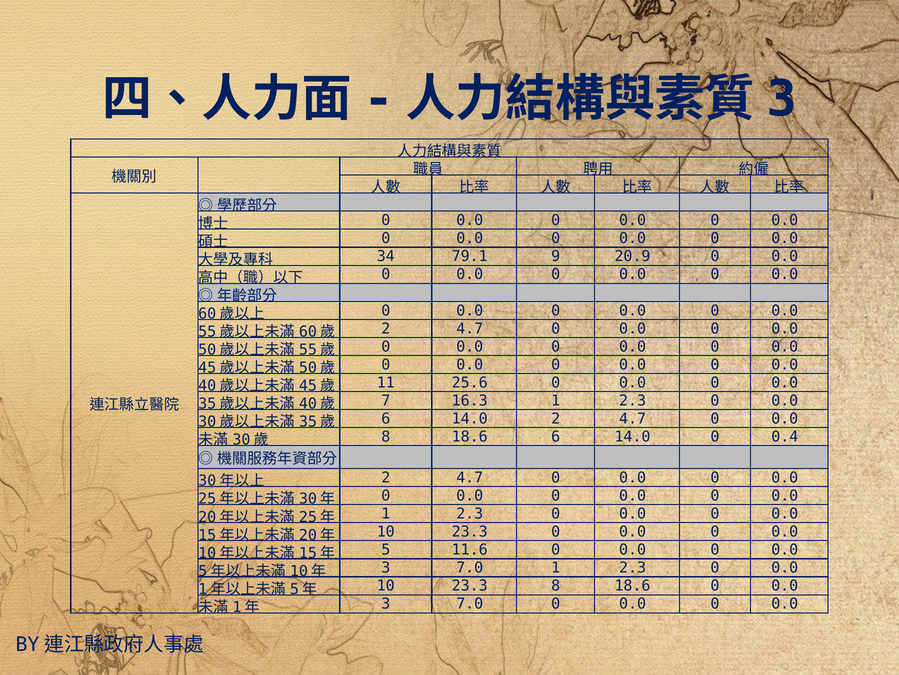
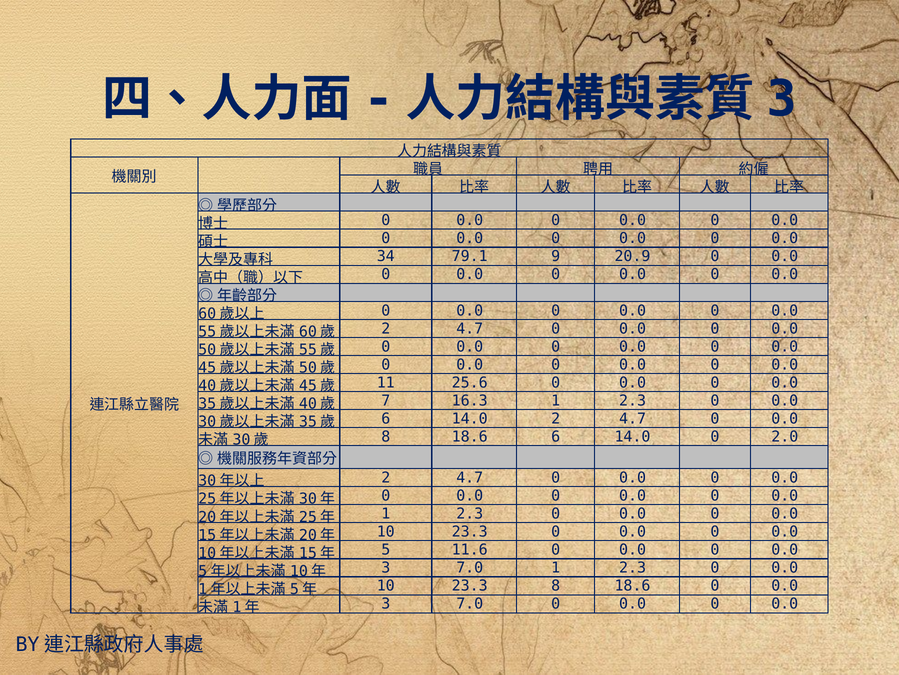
0.4: 0.4 -> 2.0
